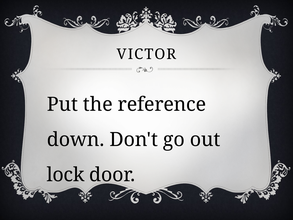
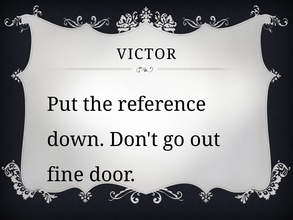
lock: lock -> fine
